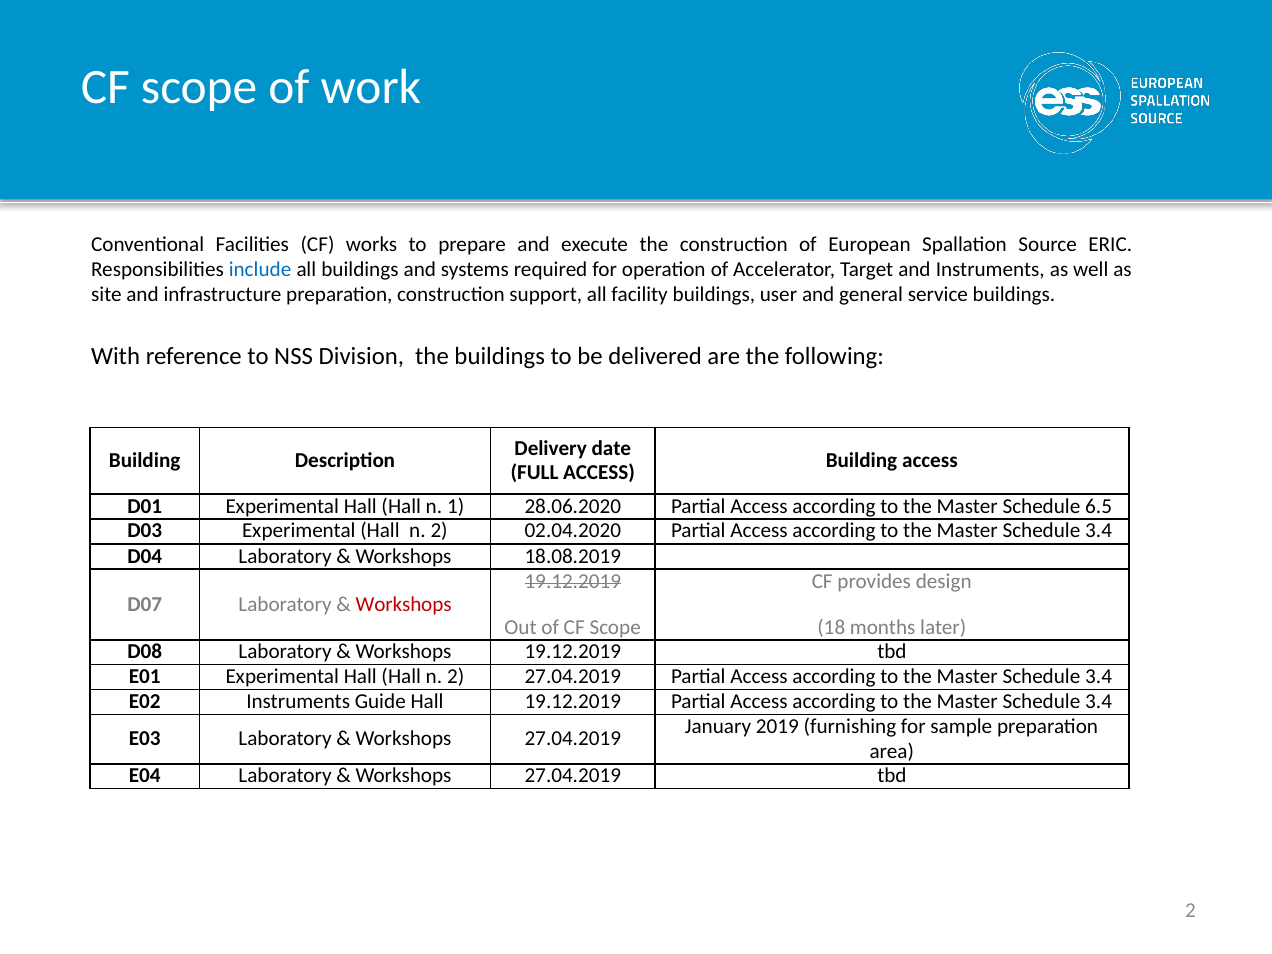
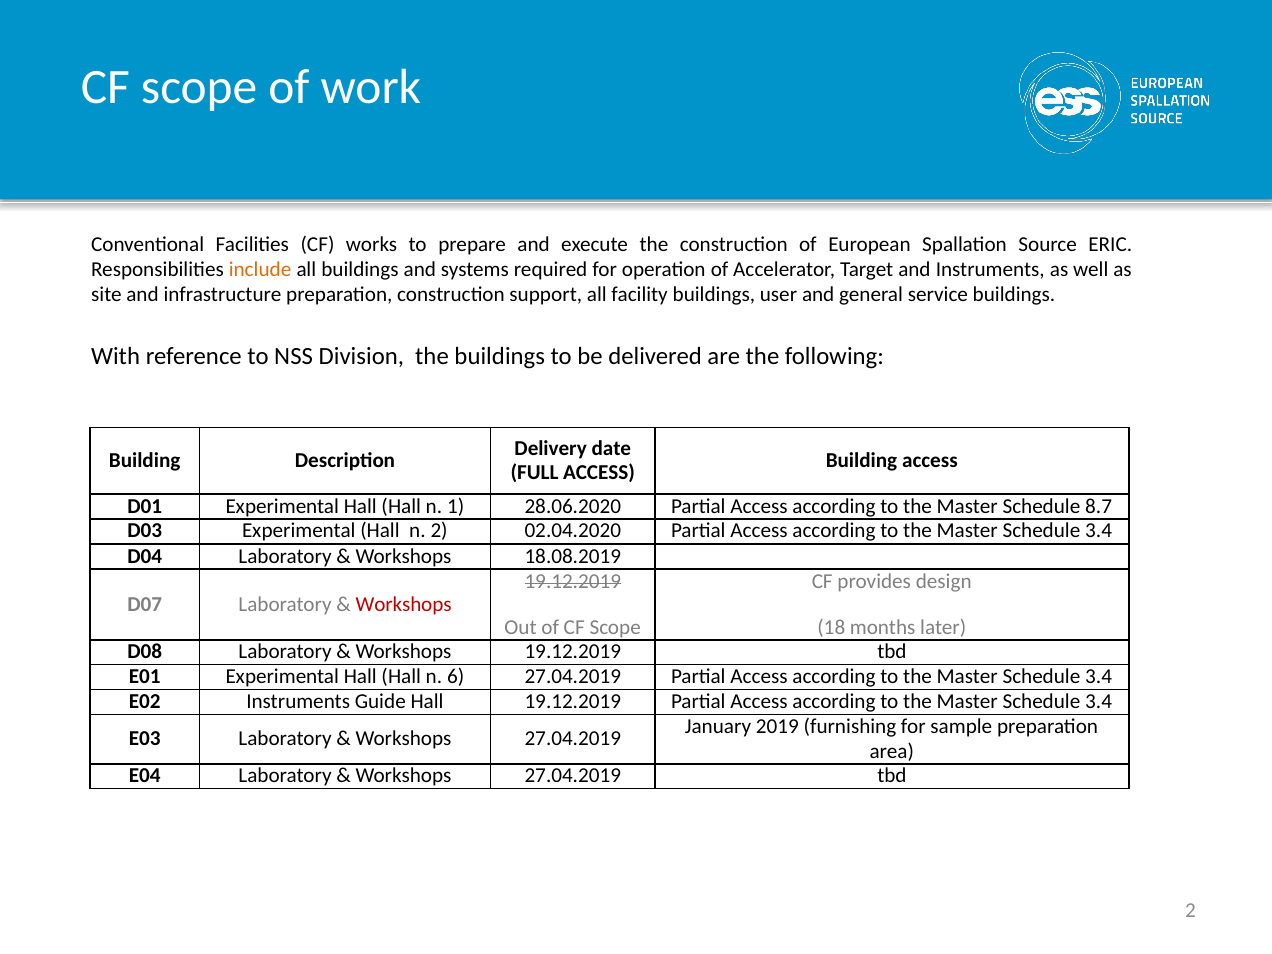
include colour: blue -> orange
6.5: 6.5 -> 8.7
Hall Hall n 2: 2 -> 6
